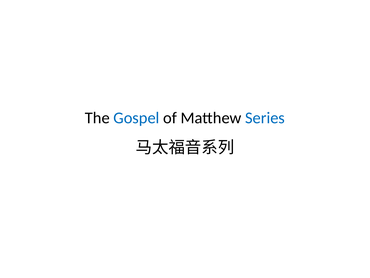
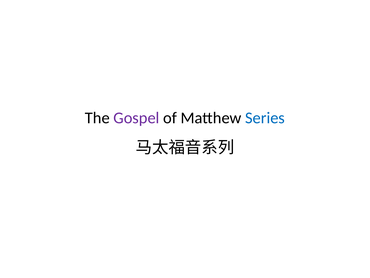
Gospel colour: blue -> purple
